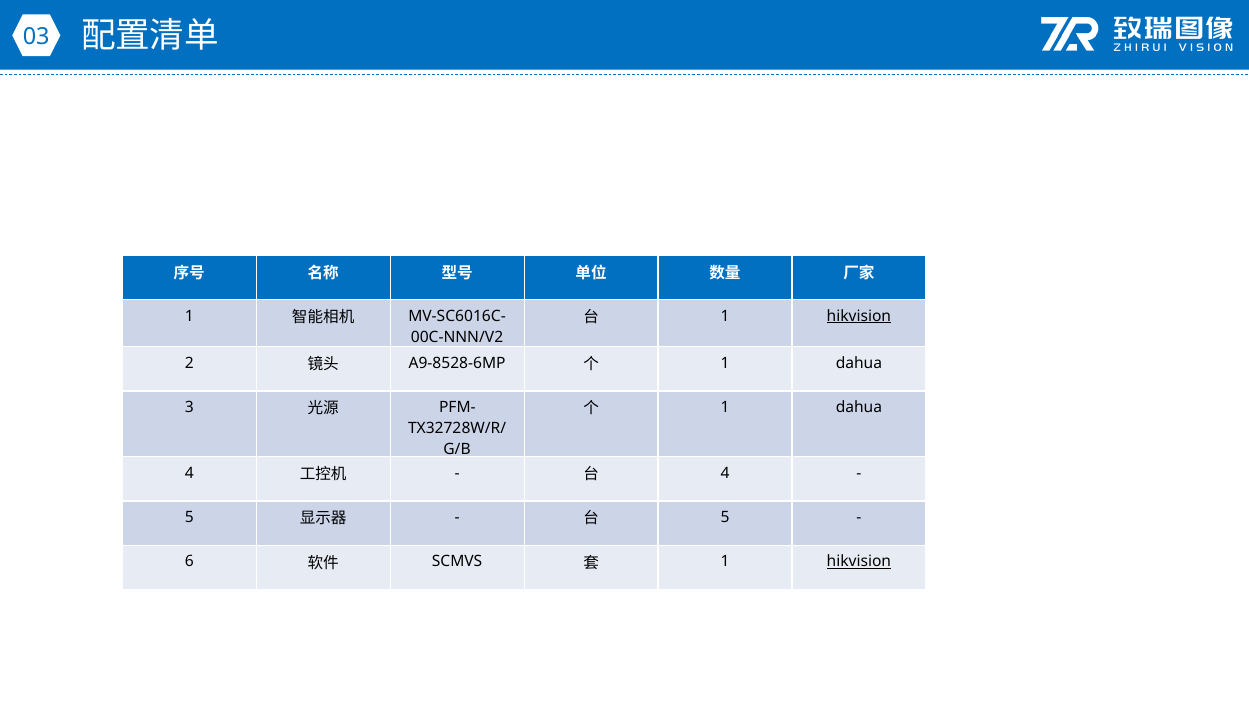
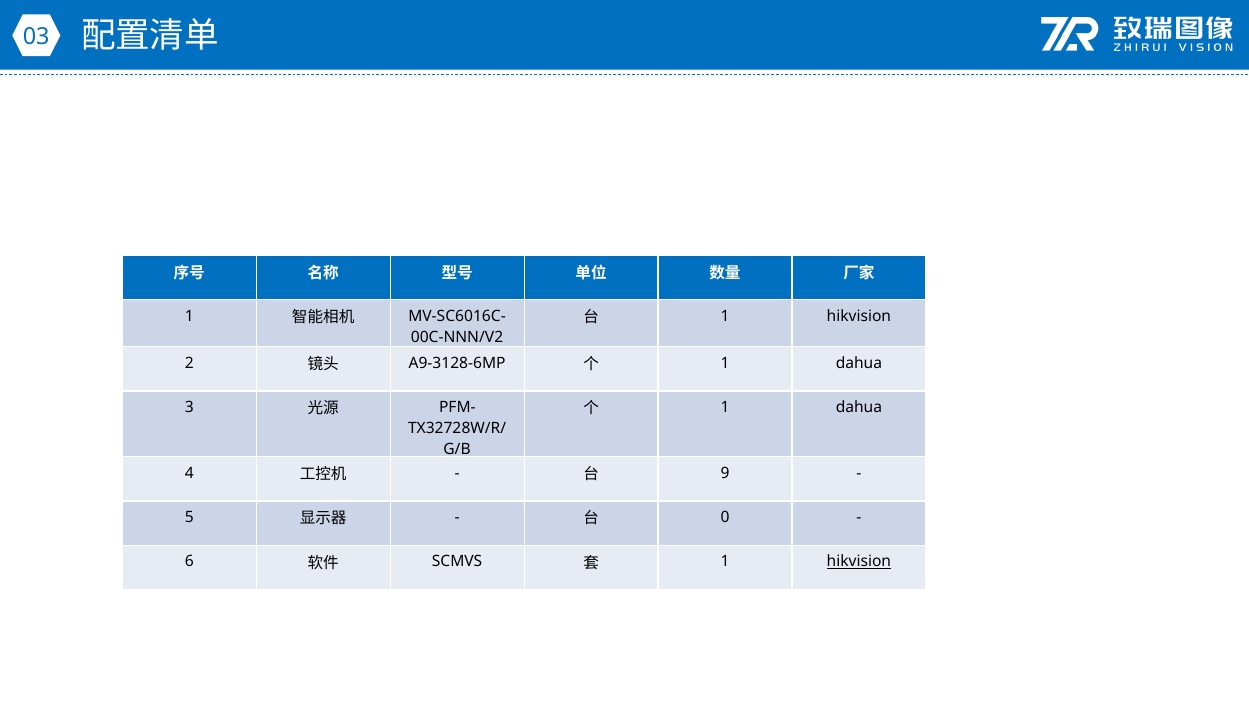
hikvision at (859, 316) underline: present -> none
A9-8528-6MP: A9-8528-6MP -> A9-3128-6MP
4 at (725, 473): 4 -> 9
5 at (725, 517): 5 -> 0
